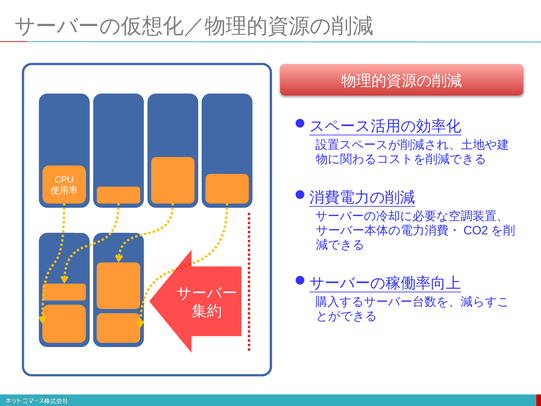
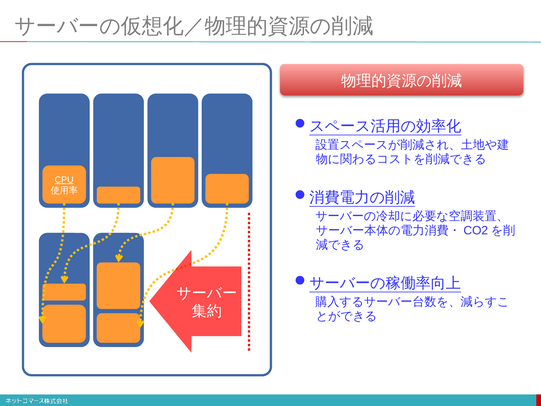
CPU underline: none -> present
